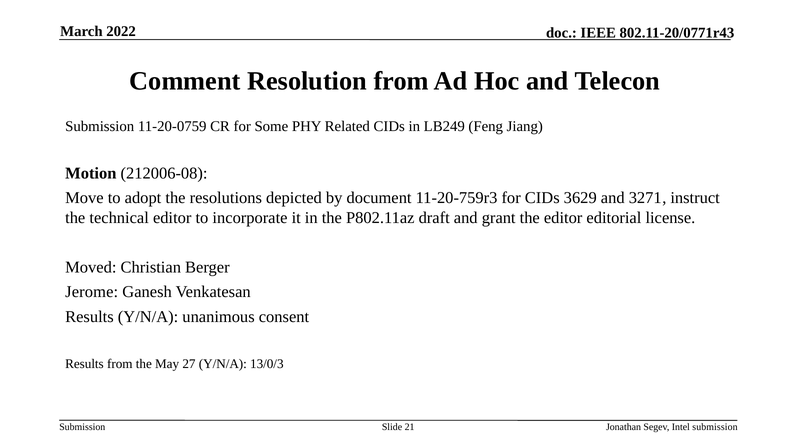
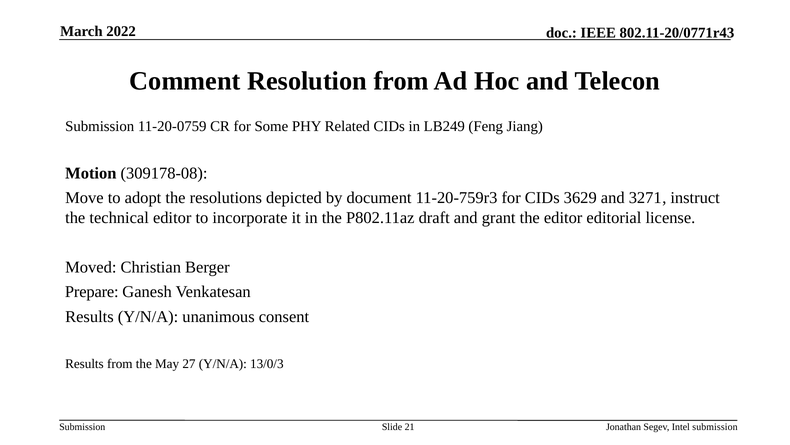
212006-08: 212006-08 -> 309178-08
Jerome: Jerome -> Prepare
